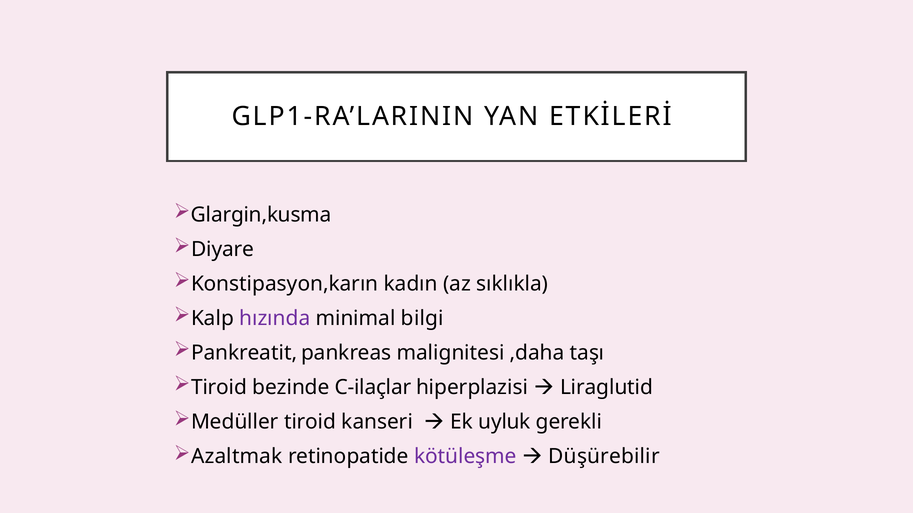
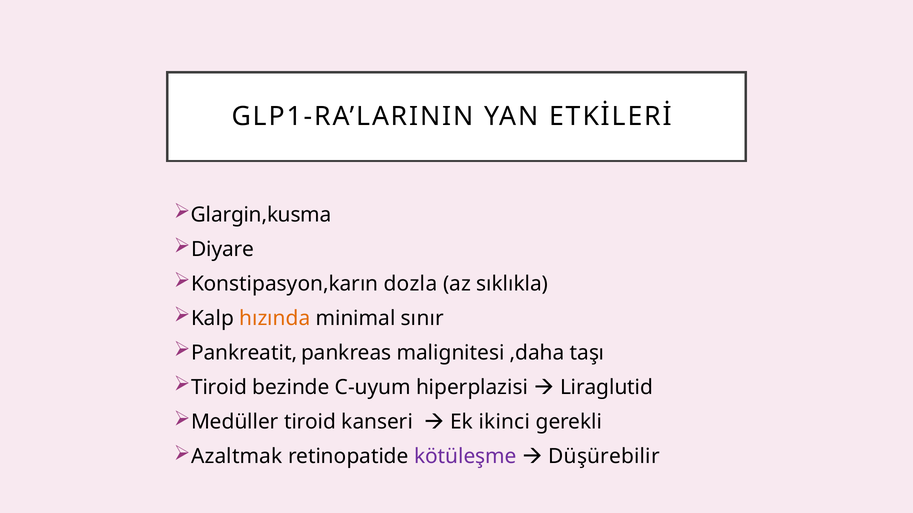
kadın: kadın -> dozla
hızında colour: purple -> orange
bilgi: bilgi -> sınır
C-ilaçlar: C-ilaçlar -> C-uyum
uyluk: uyluk -> ikinci
